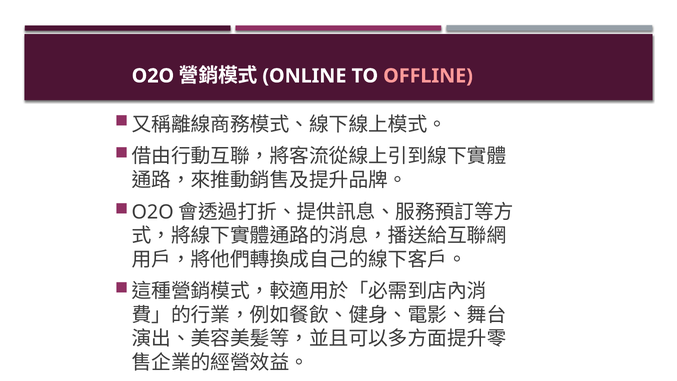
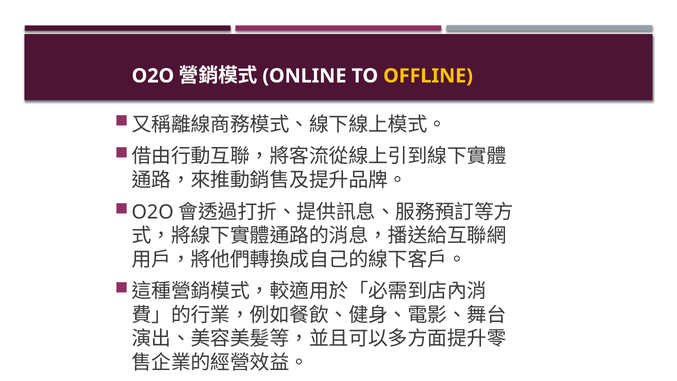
OFFLINE colour: pink -> yellow
